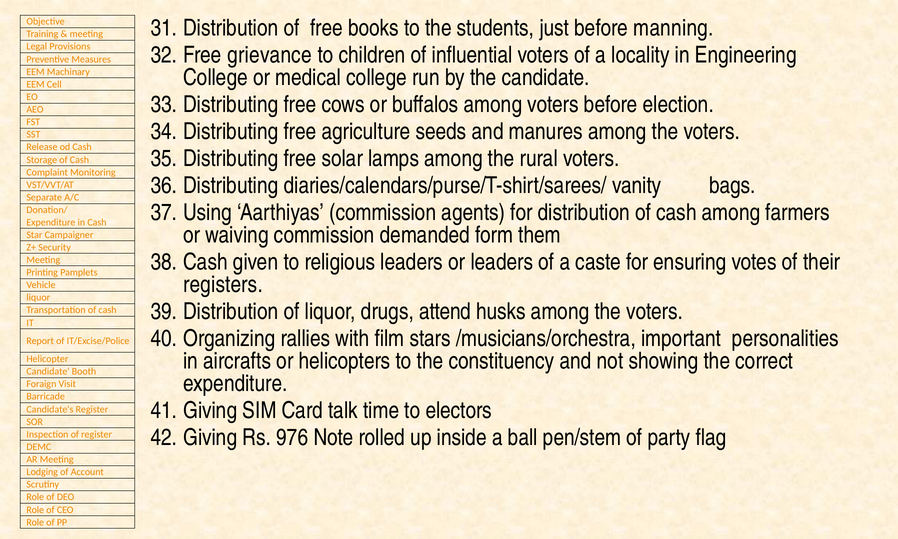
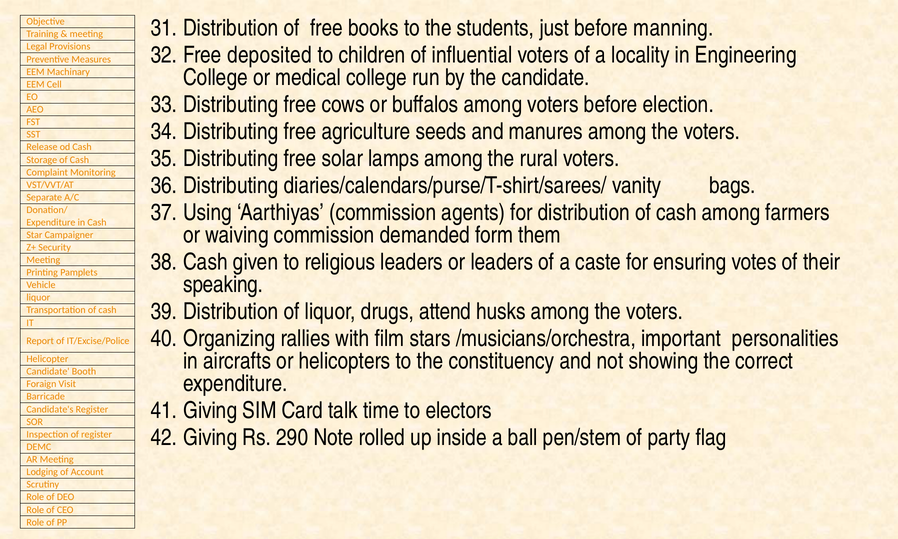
grievance: grievance -> deposited
registers: registers -> speaking
976: 976 -> 290
